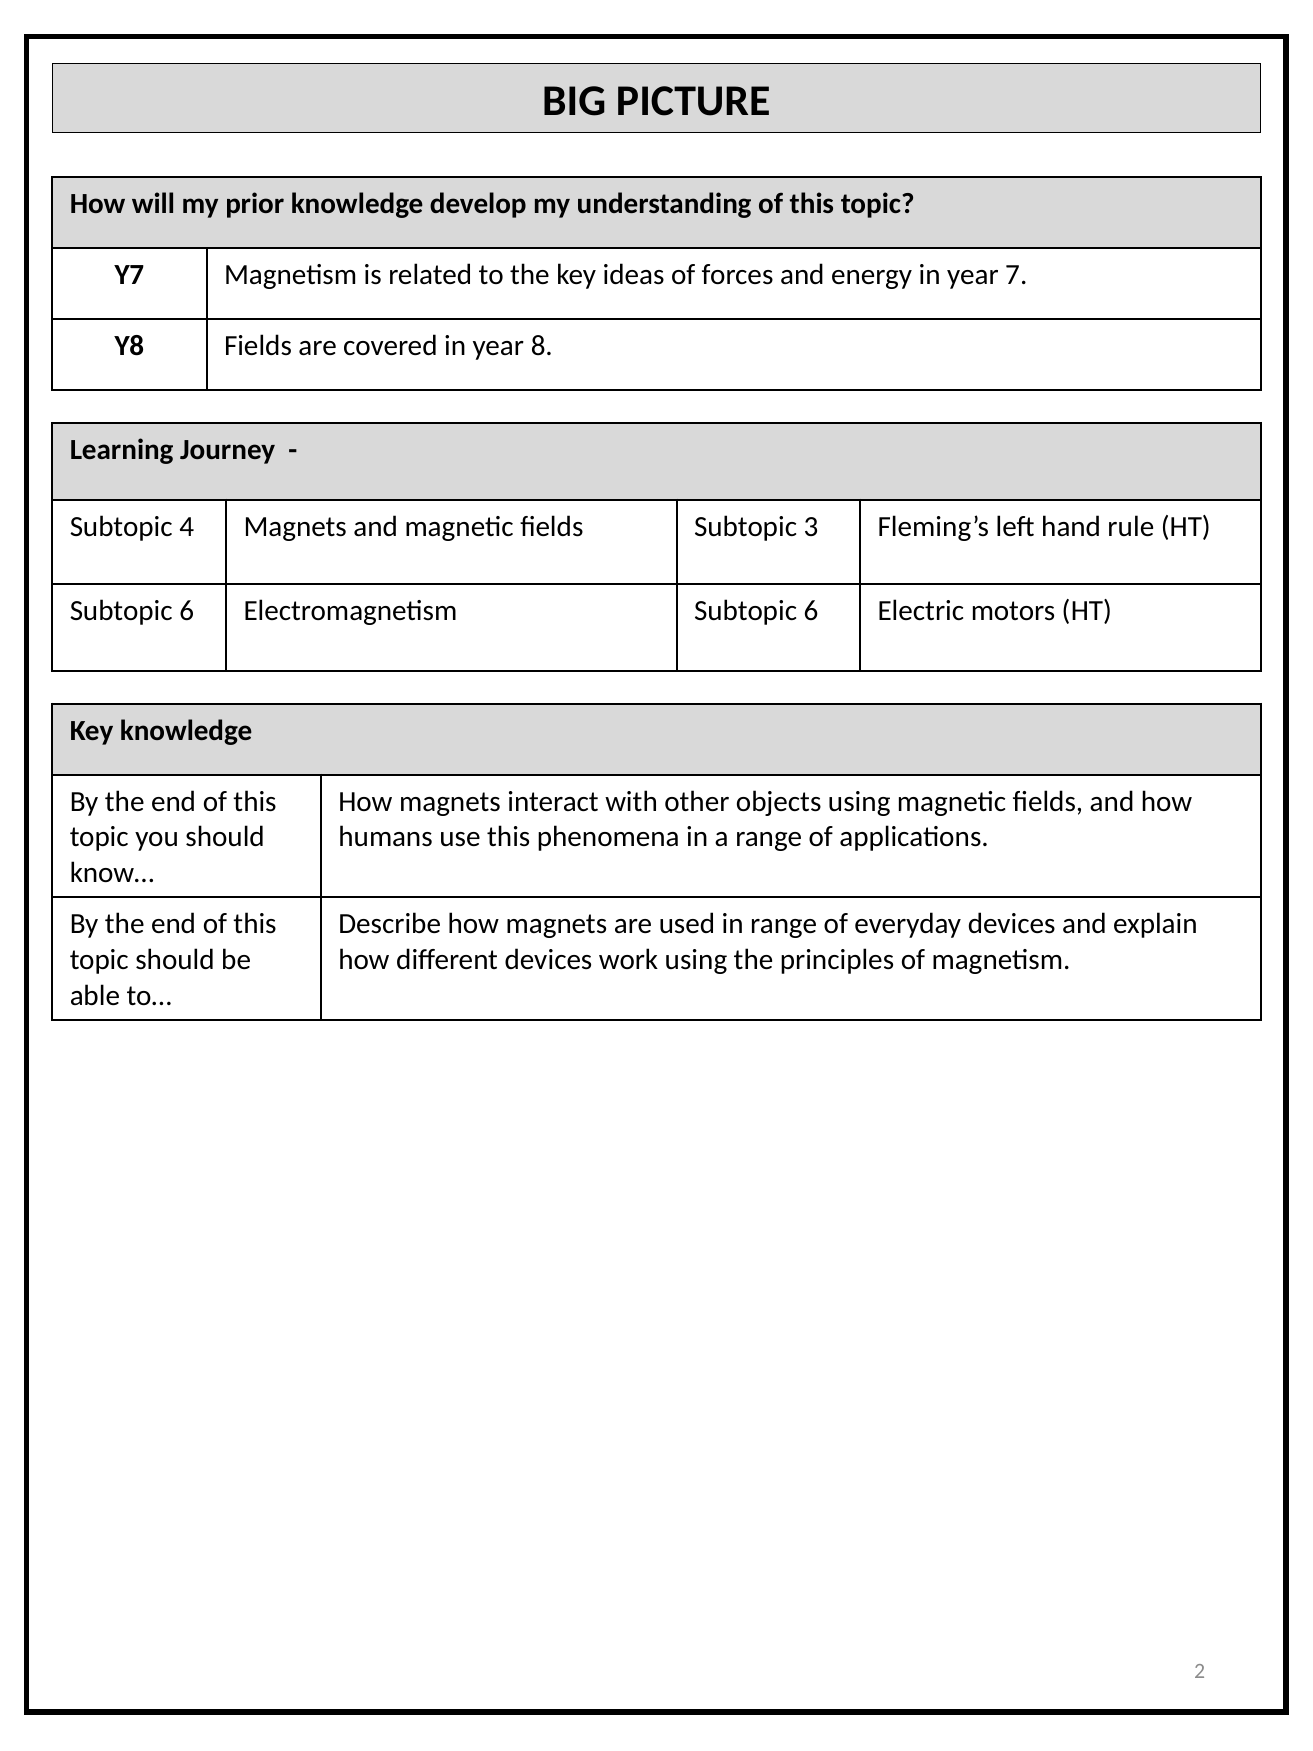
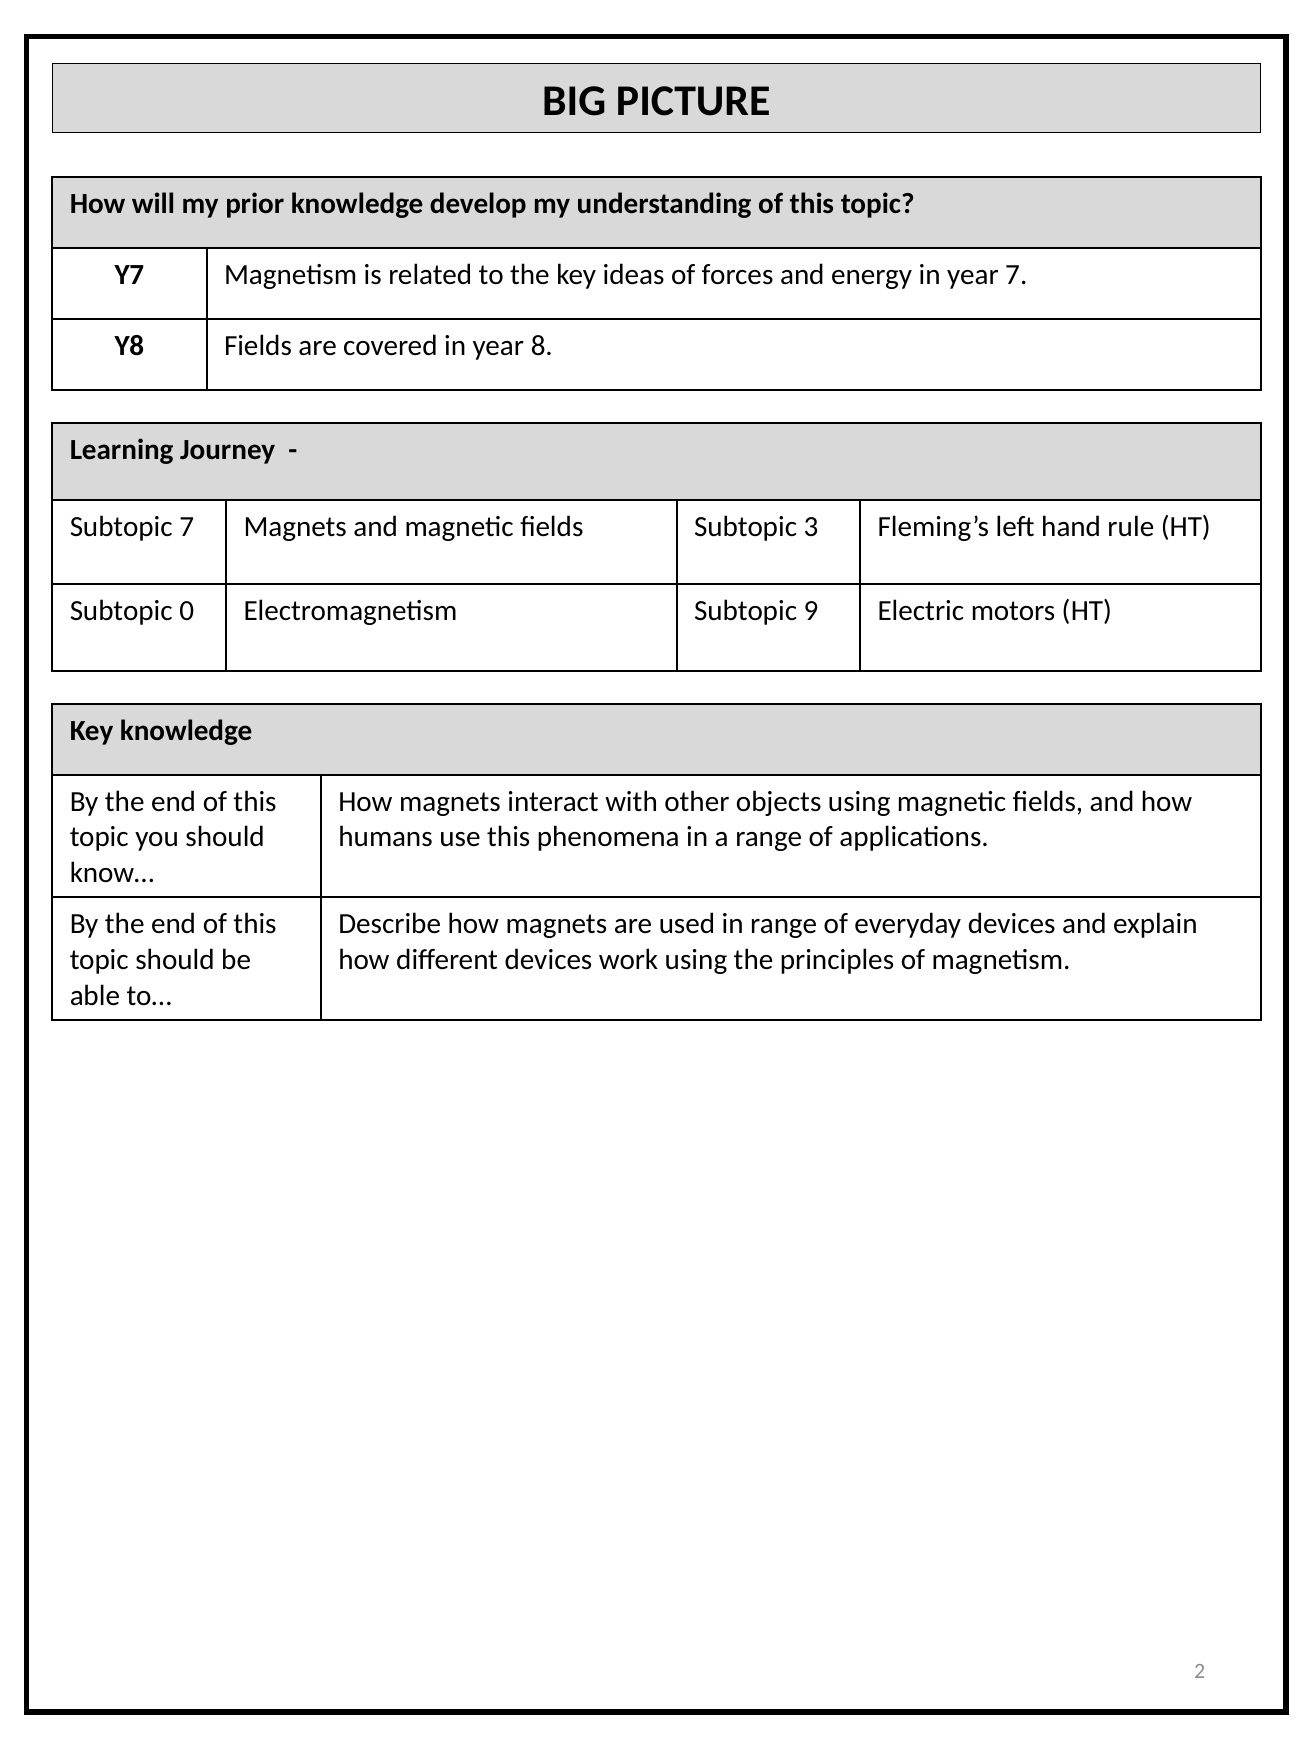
Subtopic 4: 4 -> 7
6 at (187, 611): 6 -> 0
Electromagnetism Subtopic 6: 6 -> 9
